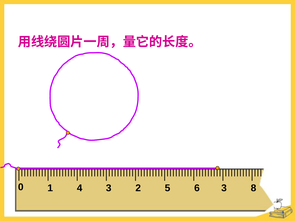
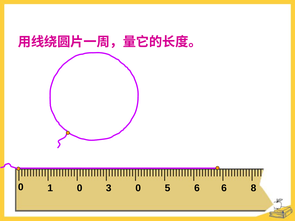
1 4: 4 -> 0
3 2: 2 -> 0
6 3: 3 -> 6
